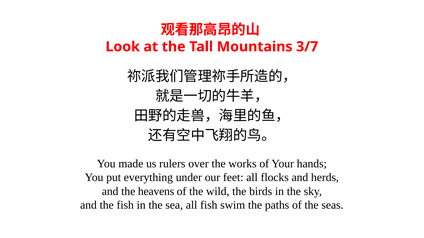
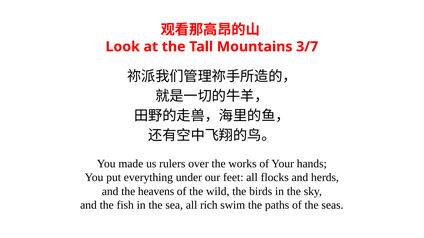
all fish: fish -> rich
